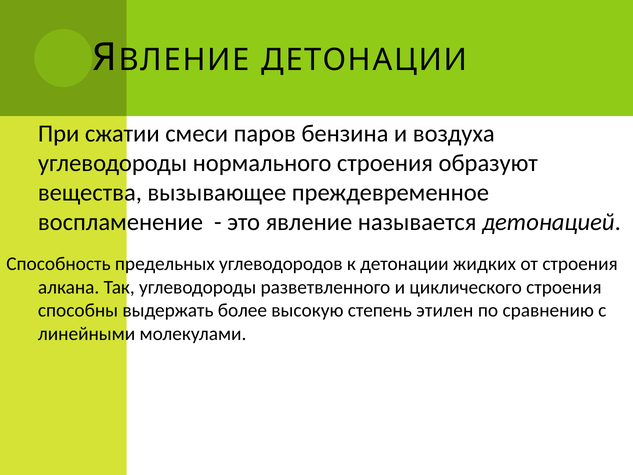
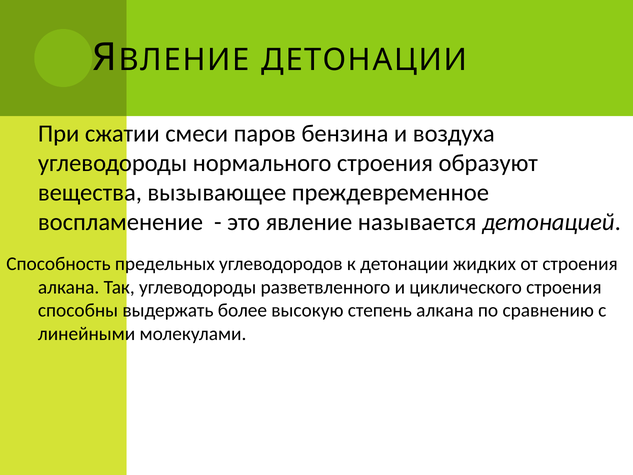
степень этилен: этилен -> алкана
